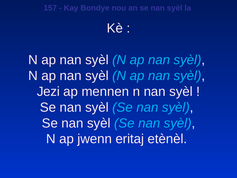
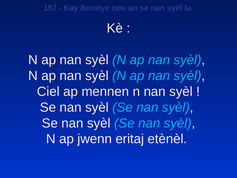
Jezi: Jezi -> Ciel
